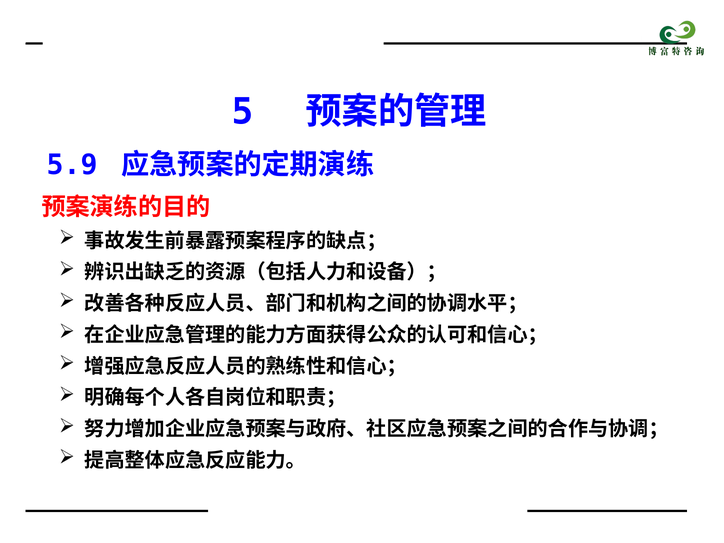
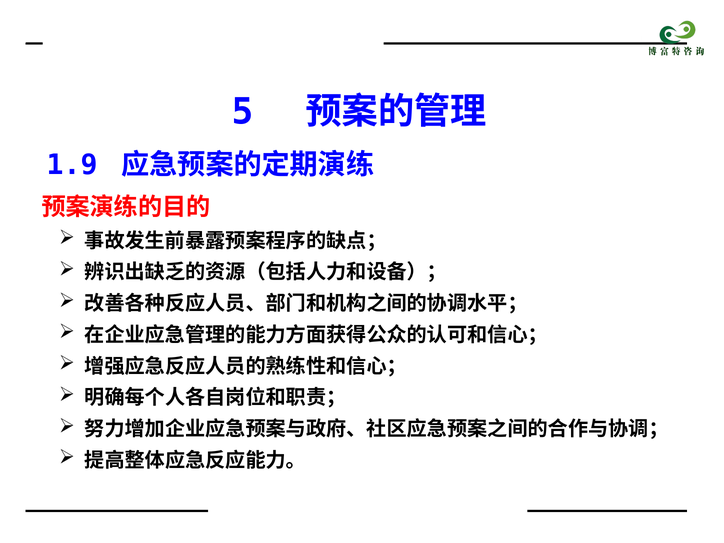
5.9: 5.9 -> 1.9
